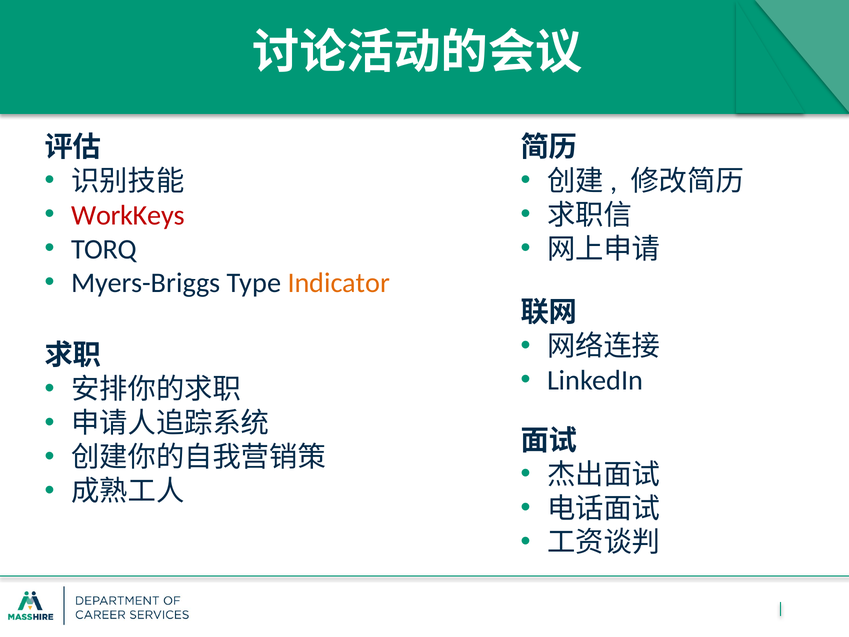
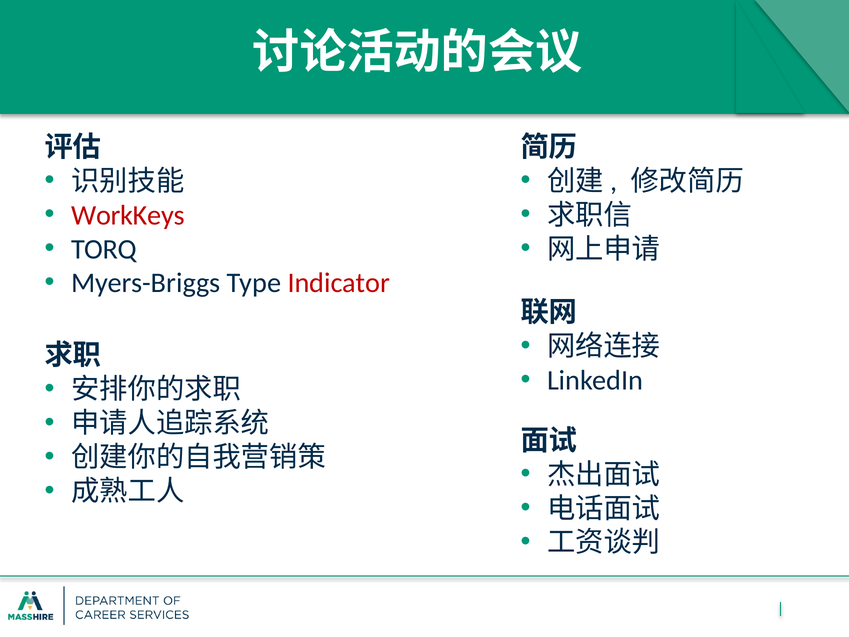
Indicator colour: orange -> red
